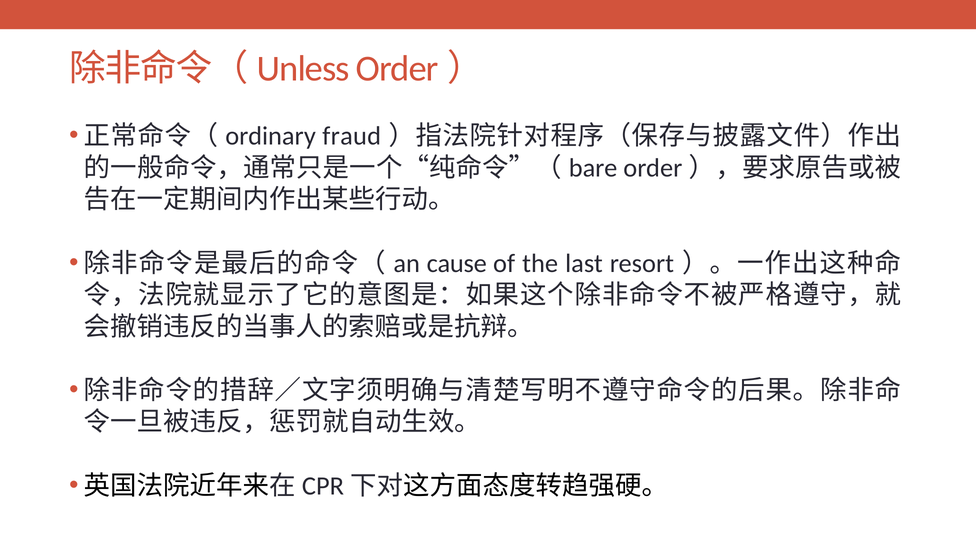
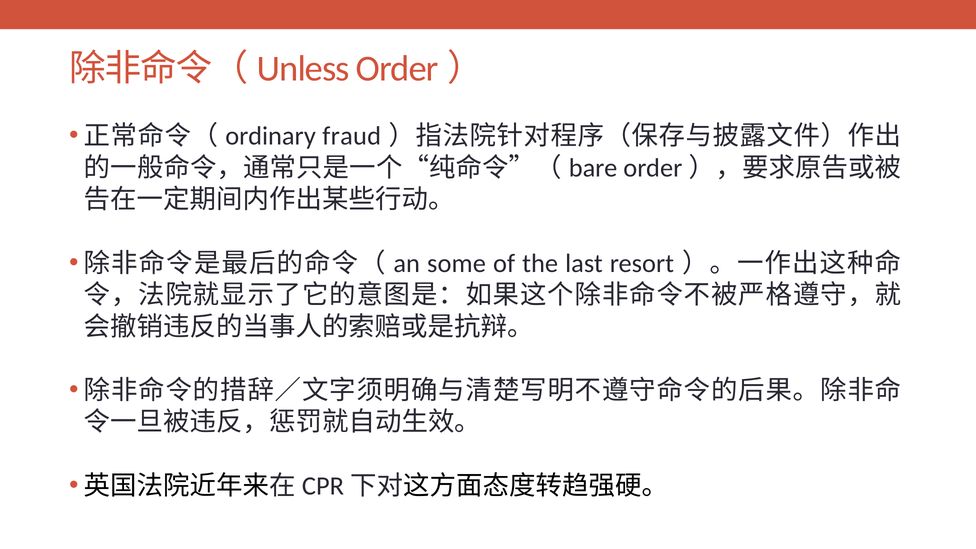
cause: cause -> some
